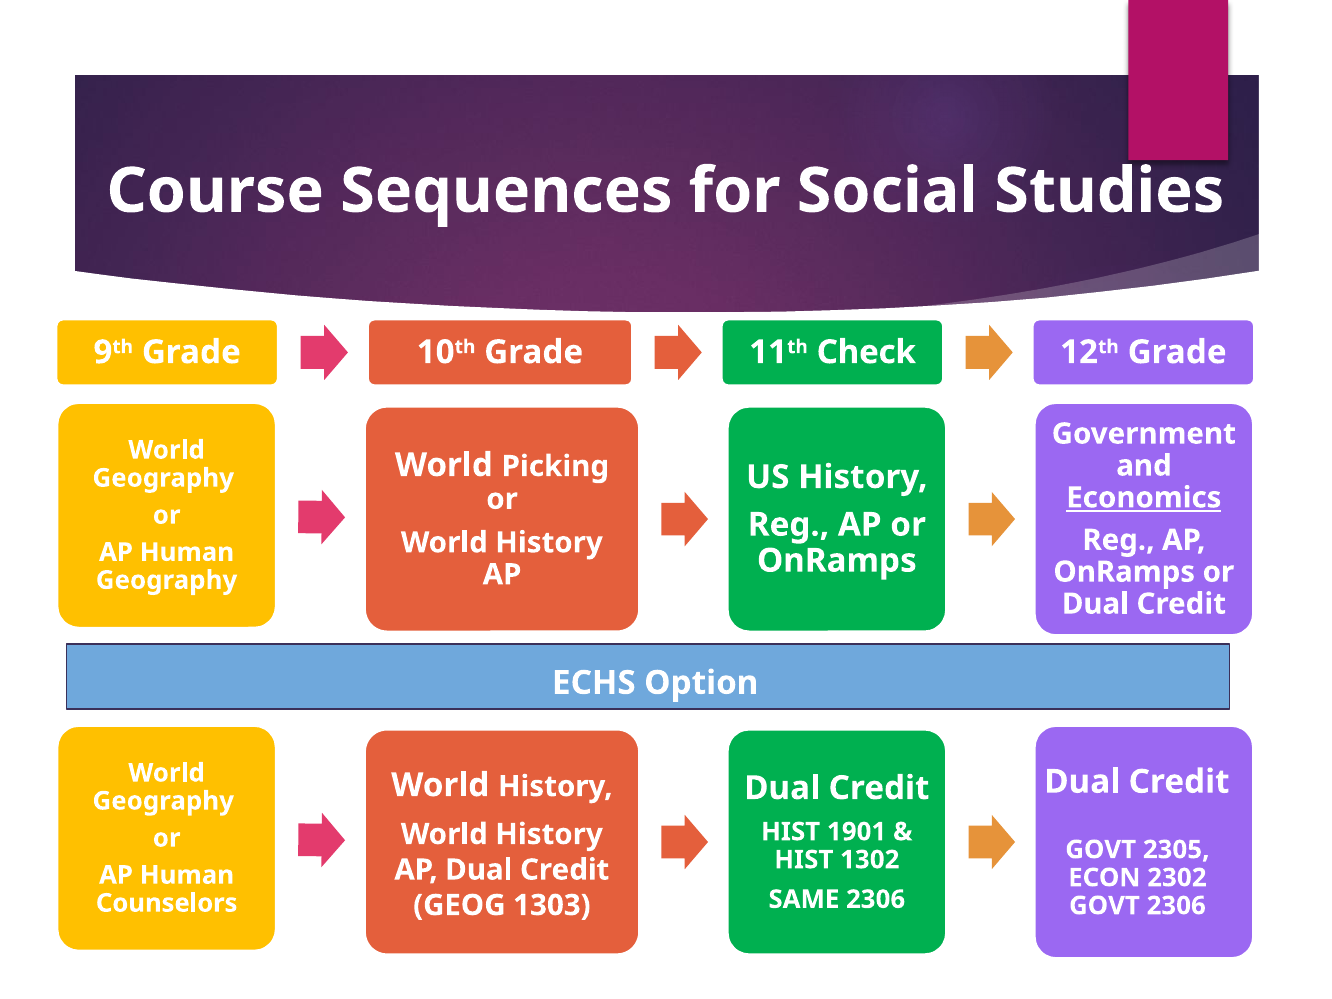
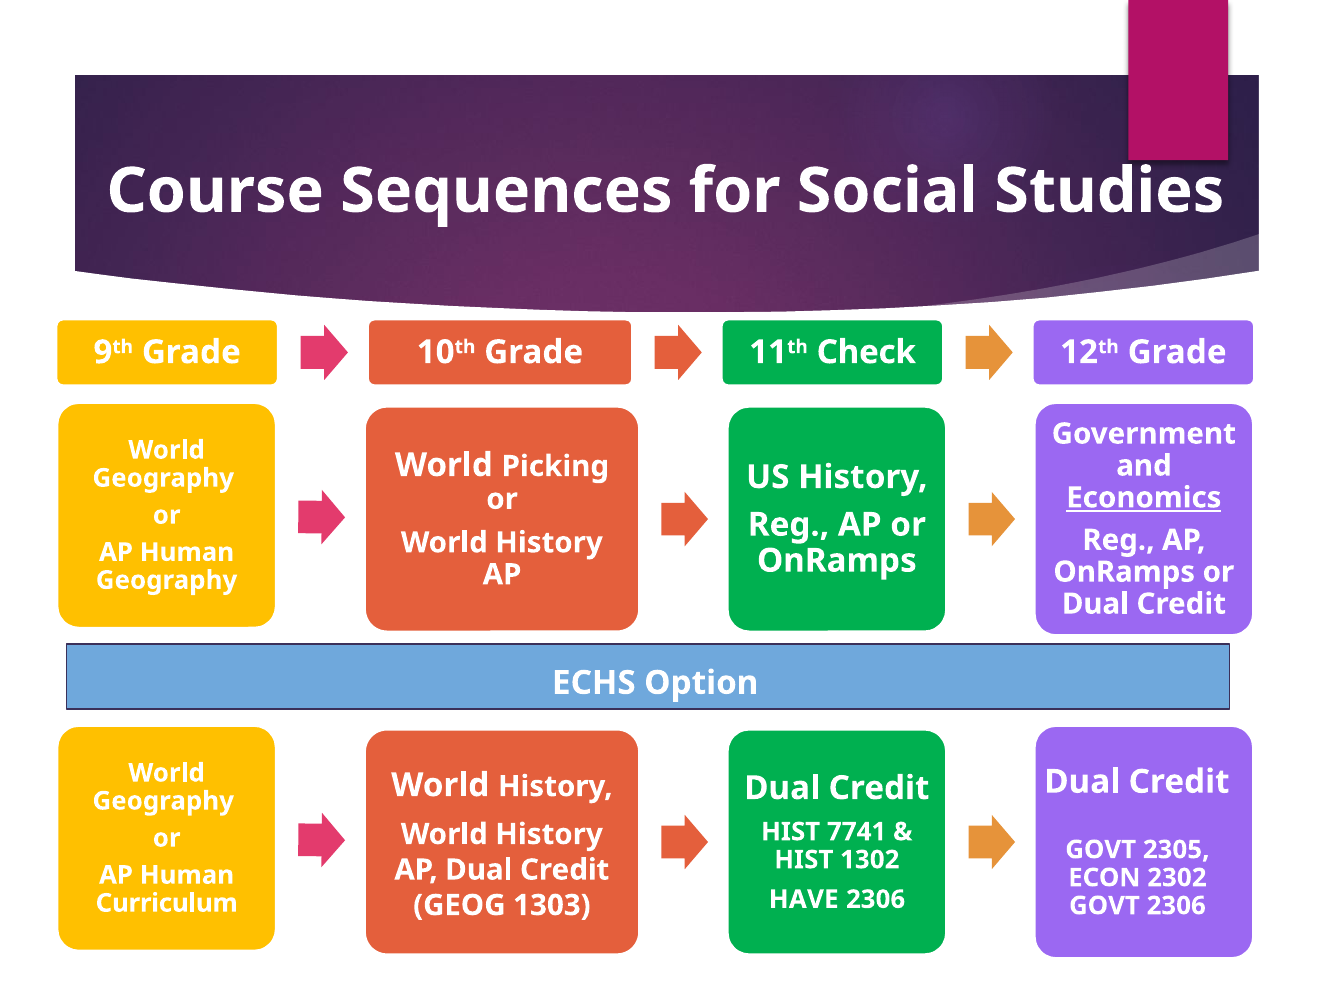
1901: 1901 -> 7741
SAME: SAME -> HAVE
Counselors: Counselors -> Curriculum
